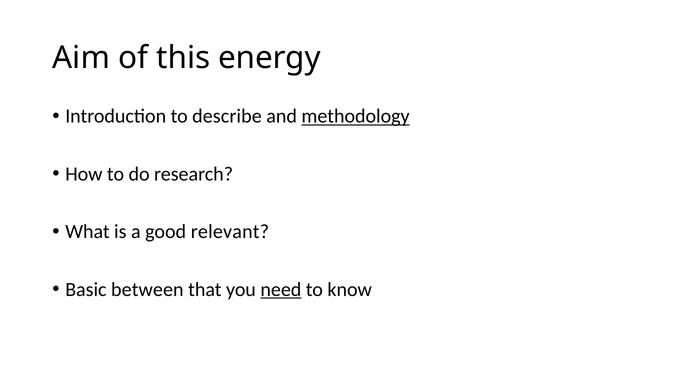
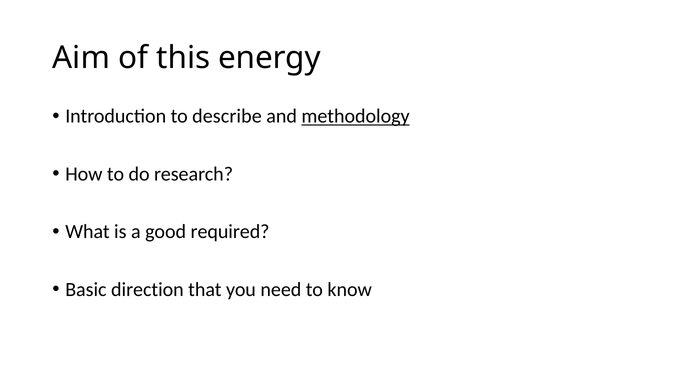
relevant: relevant -> required
between: between -> direction
need underline: present -> none
